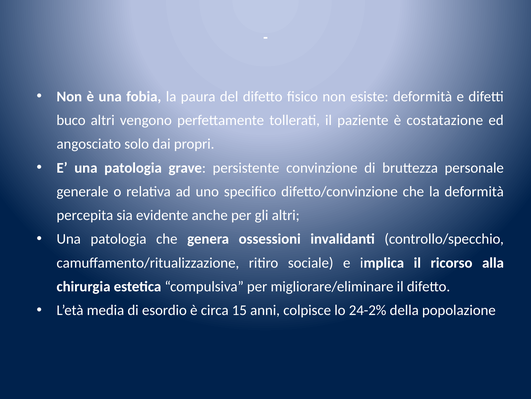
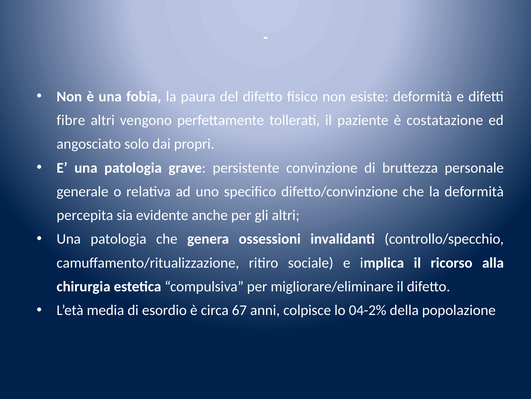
buco: buco -> fibre
15: 15 -> 67
24-2%: 24-2% -> 04-2%
